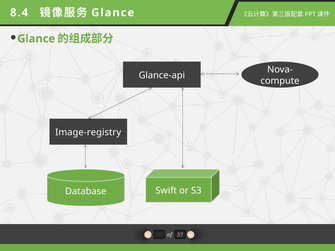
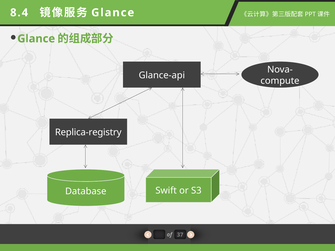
Image-registry: Image-registry -> Replica-registry
